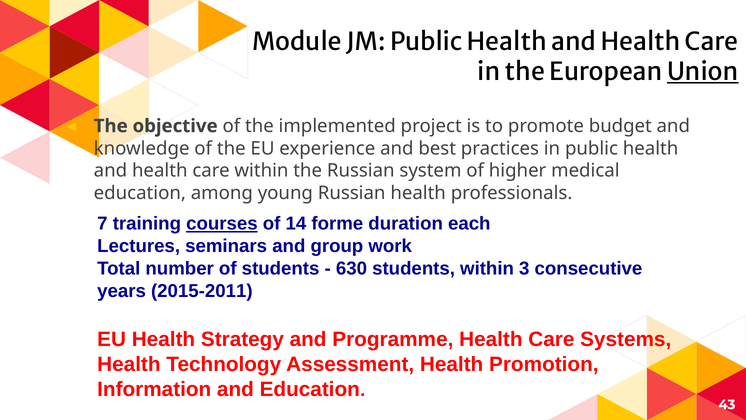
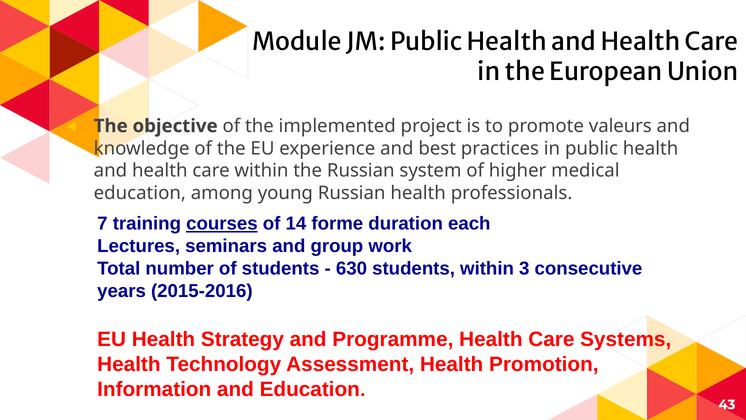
Union underline: present -> none
budget: budget -> valeurs
2015-2011: 2015-2011 -> 2015-2016
